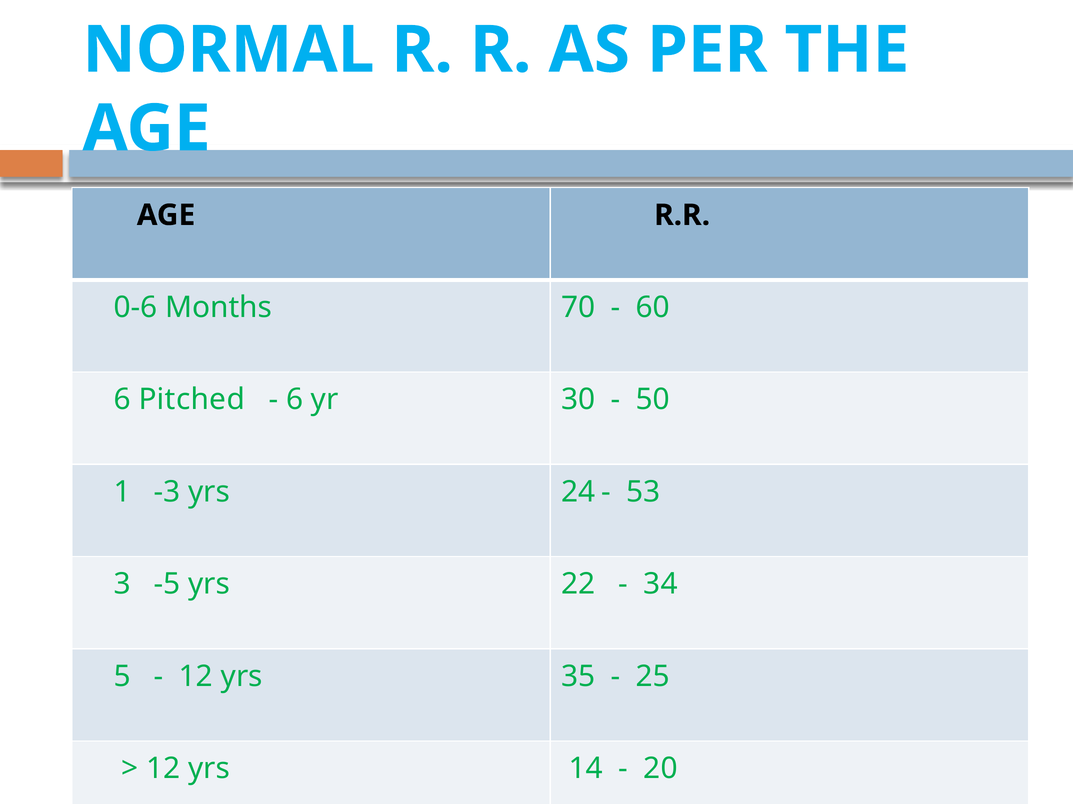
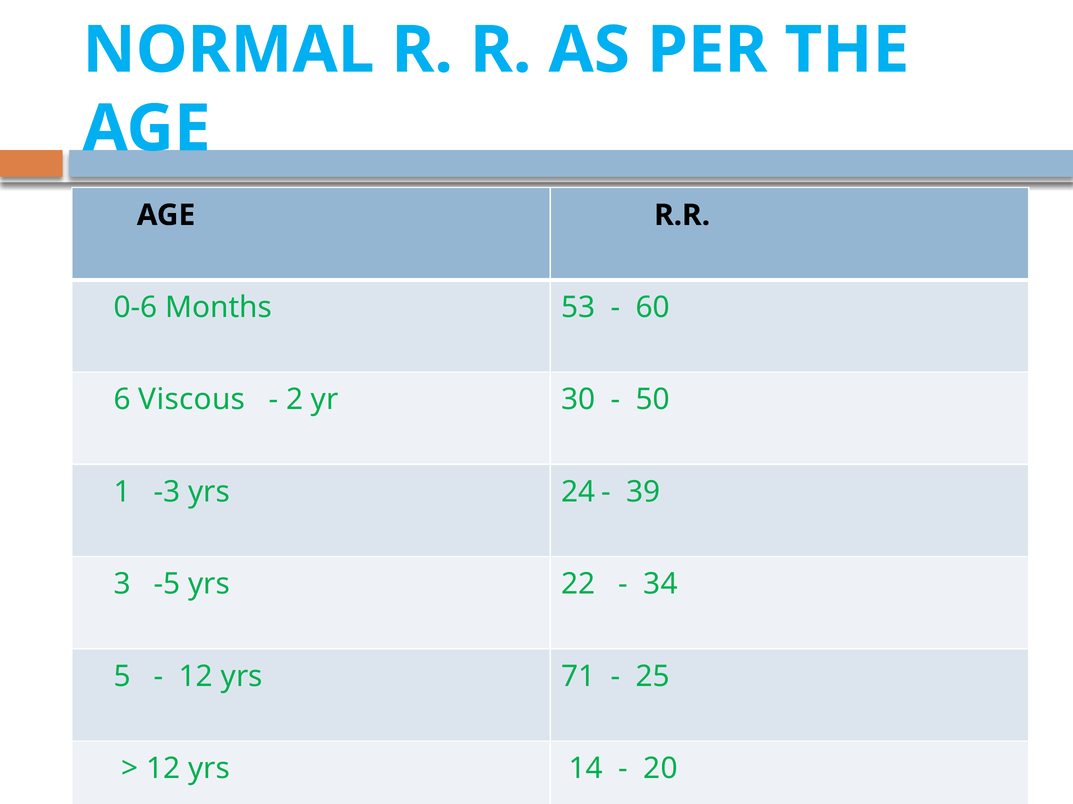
70: 70 -> 53
Pitched: Pitched -> Viscous
6 at (295, 400): 6 -> 2
53: 53 -> 39
35: 35 -> 71
